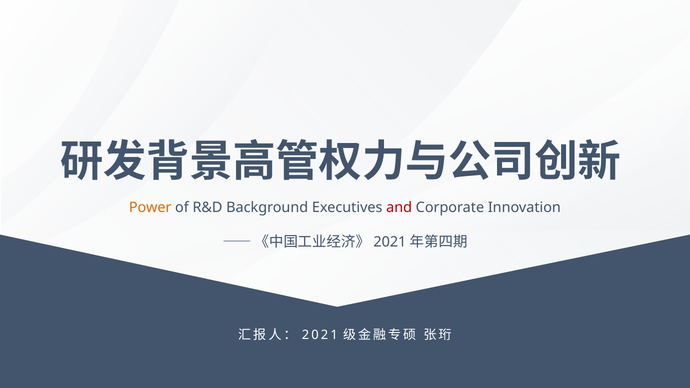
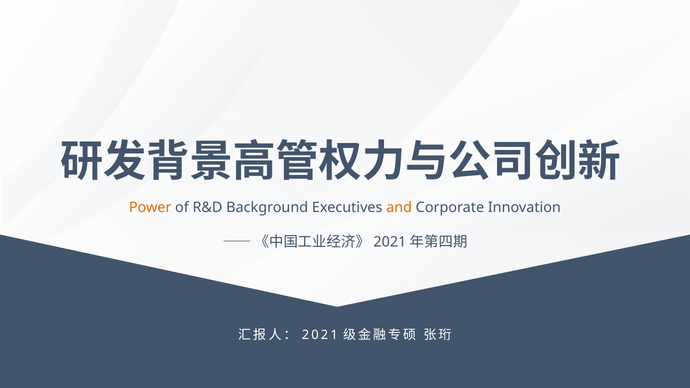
and colour: red -> orange
